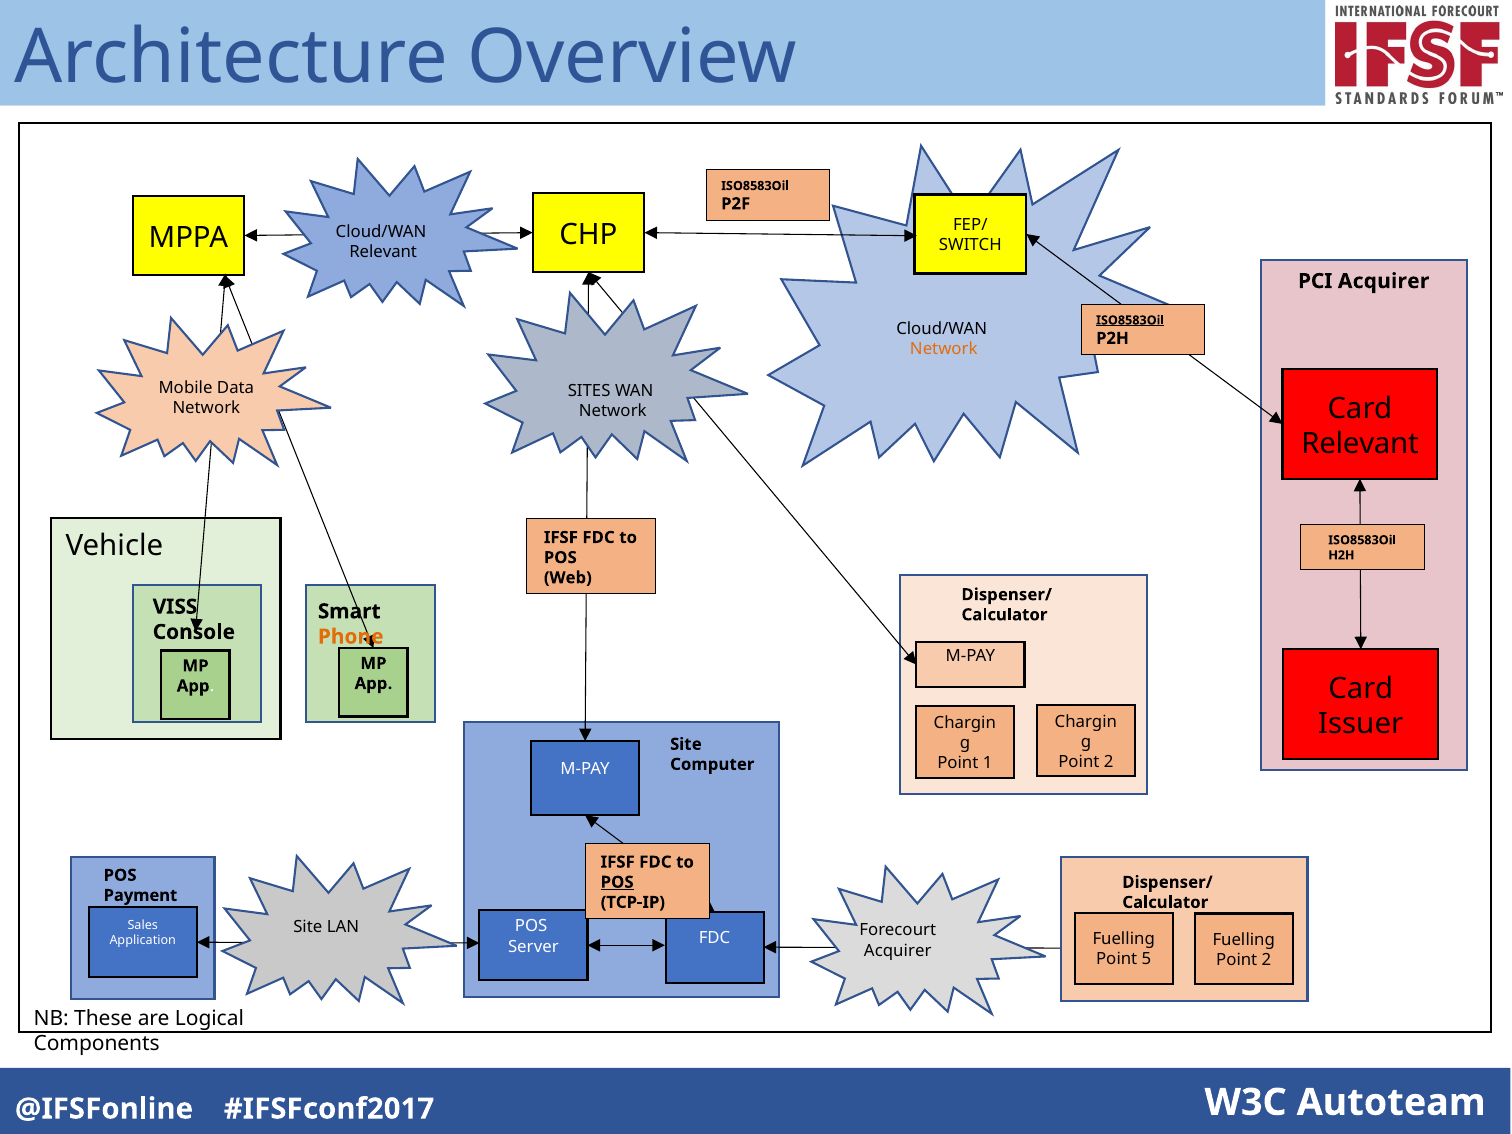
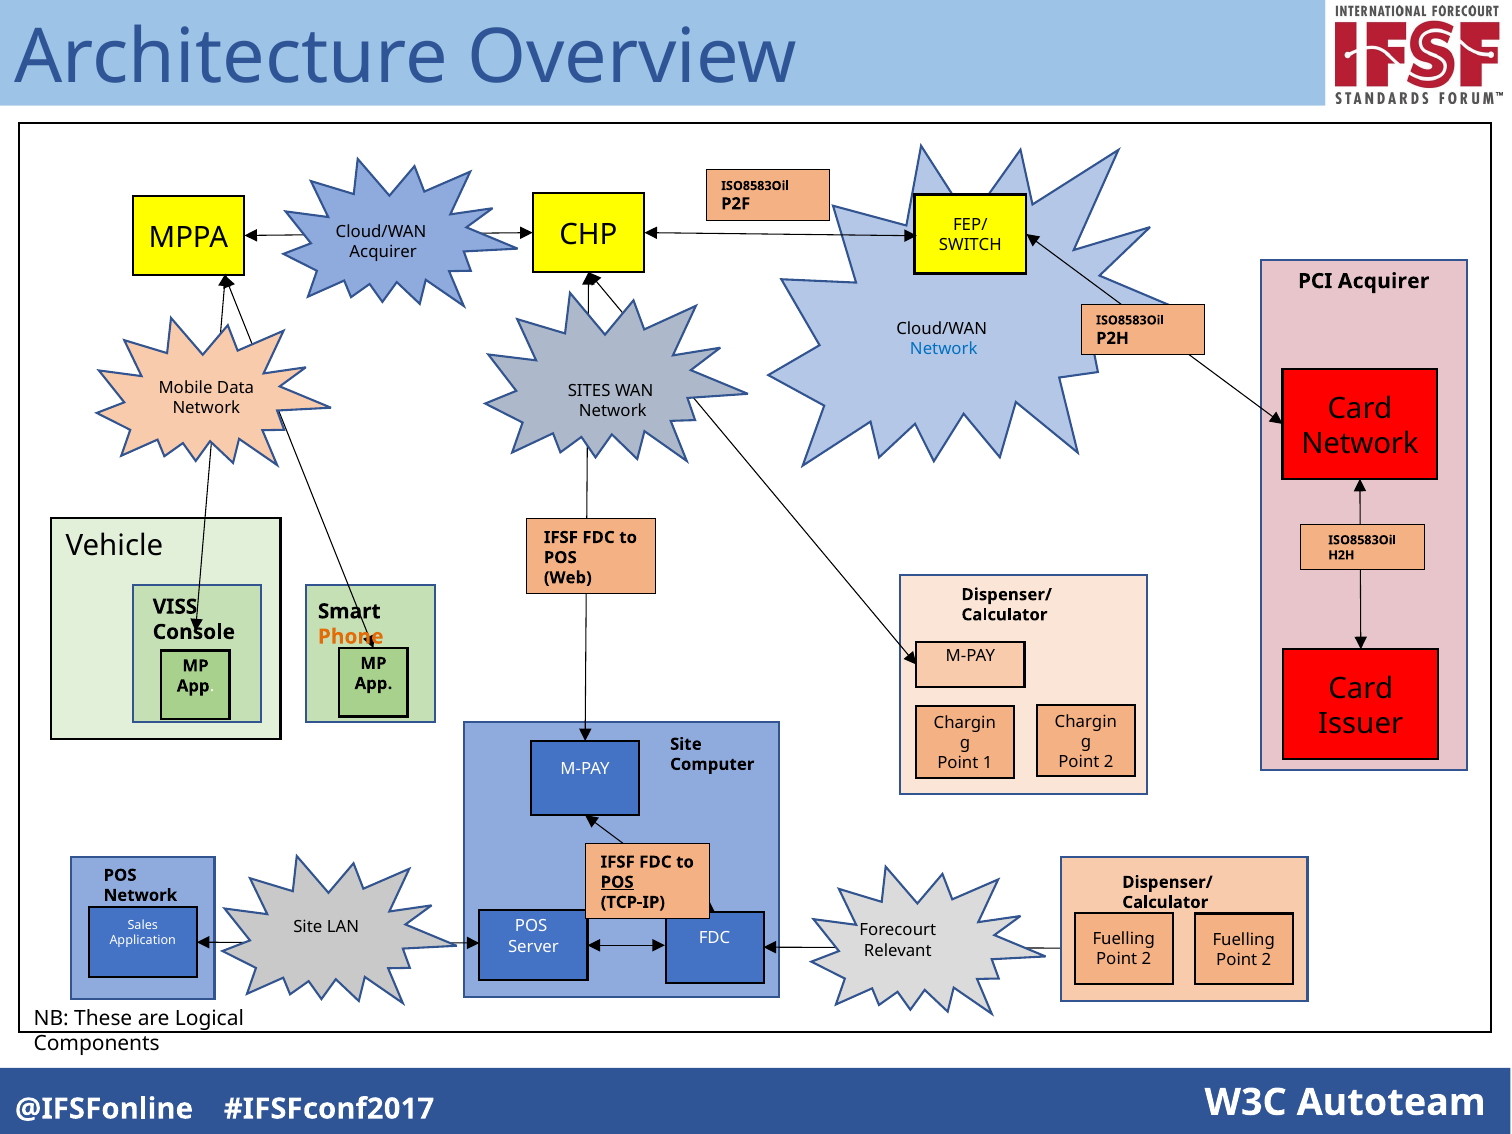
Relevant at (383, 252): Relevant -> Acquirer
ISO8583Oil at (1130, 320) underline: present -> none
Network at (944, 349) colour: orange -> blue
Relevant at (1360, 444): Relevant -> Network
Payment at (140, 895): Payment -> Network
Acquirer at (898, 950): Acquirer -> Relevant
5 at (1146, 959): 5 -> 2
